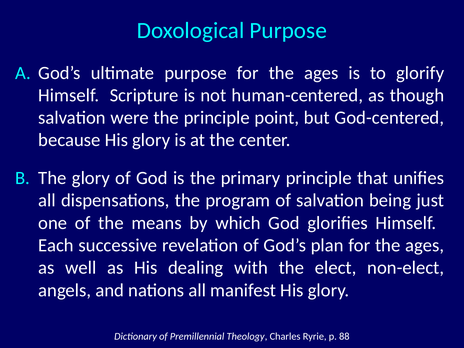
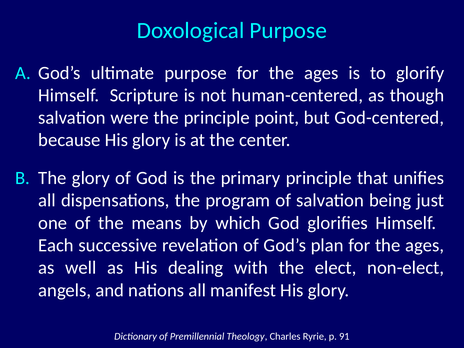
88: 88 -> 91
